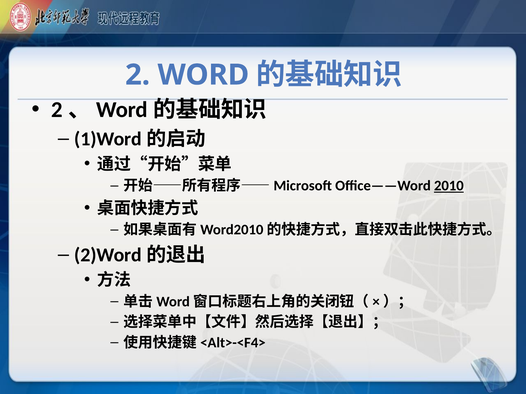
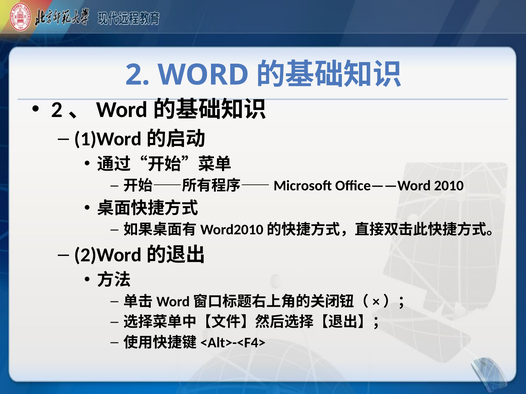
2010 underline: present -> none
